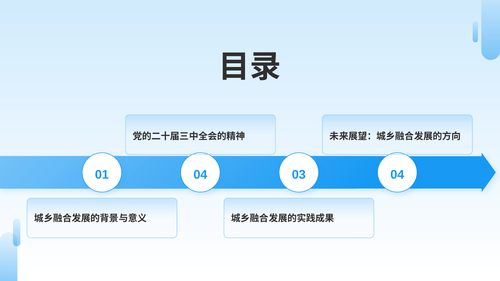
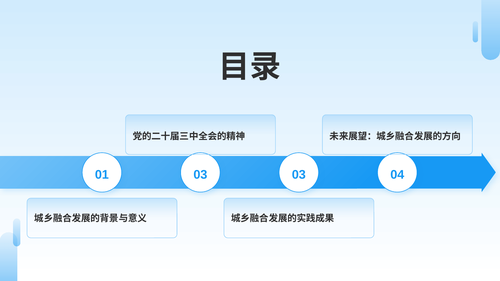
01 04: 04 -> 03
